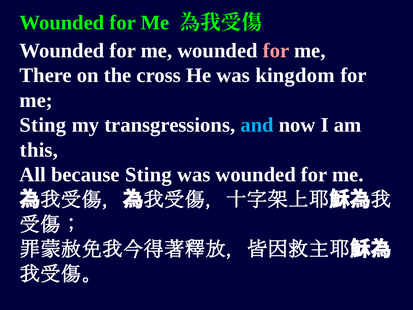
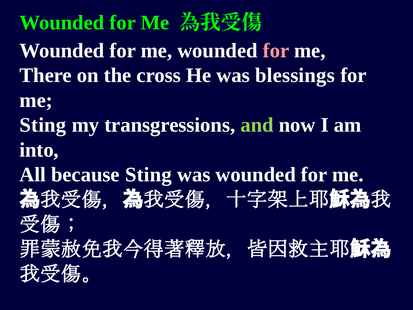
kingdom: kingdom -> blessings
and colour: light blue -> light green
this: this -> into
